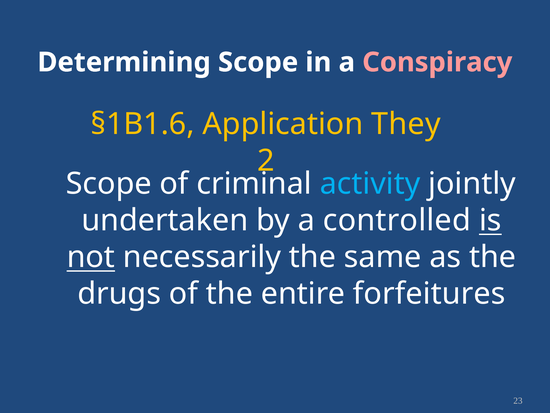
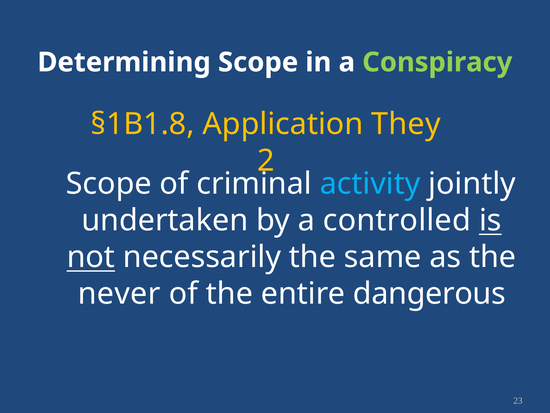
Conspiracy colour: pink -> light green
§1B1.6: §1B1.6 -> §1B1.8
drugs: drugs -> never
forfeitures: forfeitures -> dangerous
